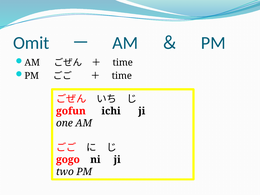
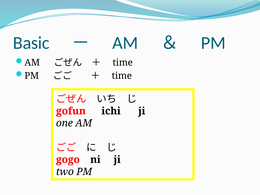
Omit: Omit -> Basic
